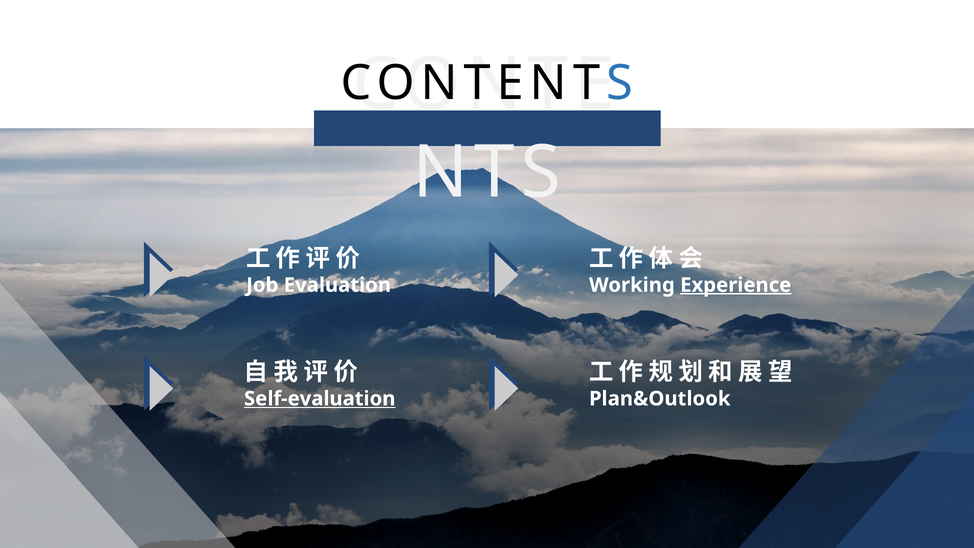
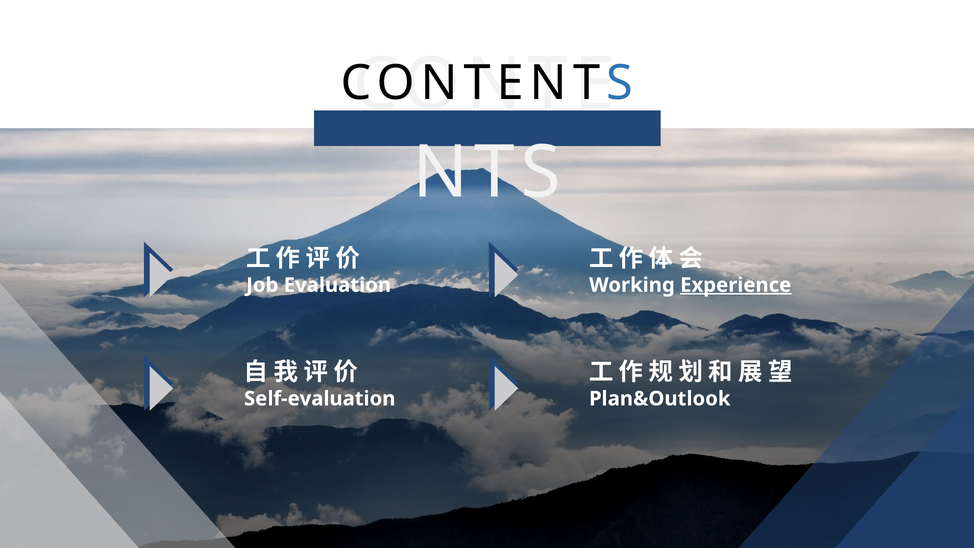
Self-evaluation underline: present -> none
